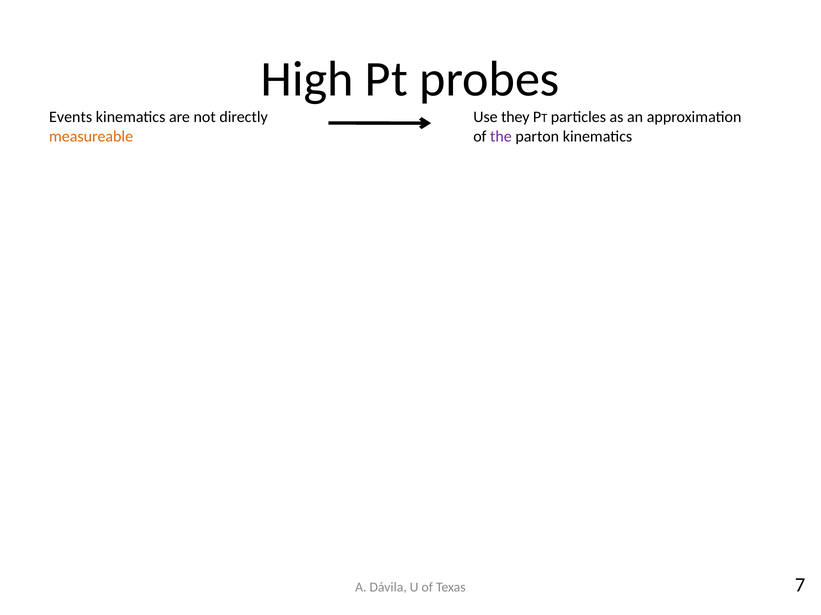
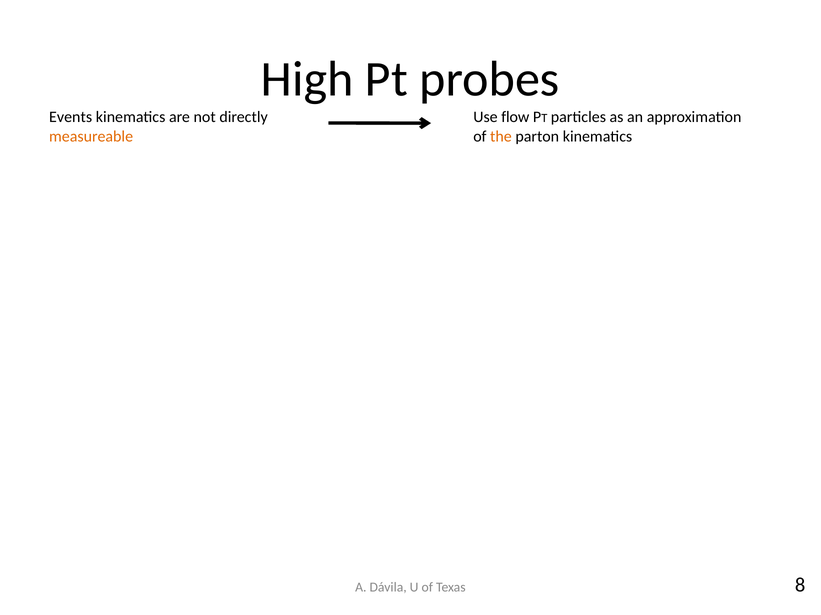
they: they -> flow
the colour: purple -> orange
7: 7 -> 8
